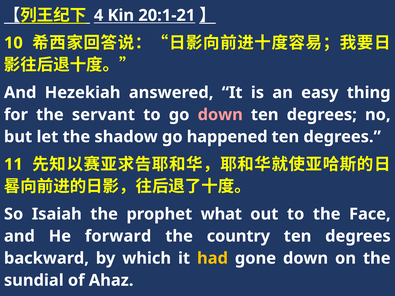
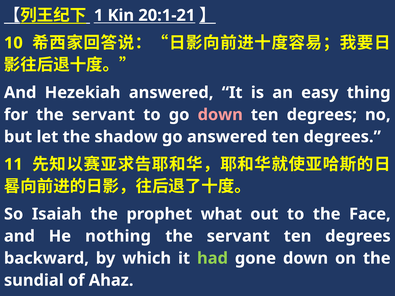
4: 4 -> 1
go happened: happened -> answered
forward: forward -> nothing
country at (238, 236): country -> servant
had colour: yellow -> light green
